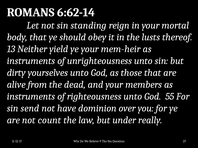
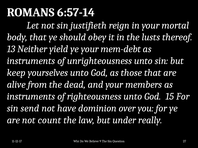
6:62-14: 6:62-14 -> 6:57-14
standing: standing -> justifieth
mem-heir: mem-heir -> mem-debt
dirty: dirty -> keep
55: 55 -> 15
